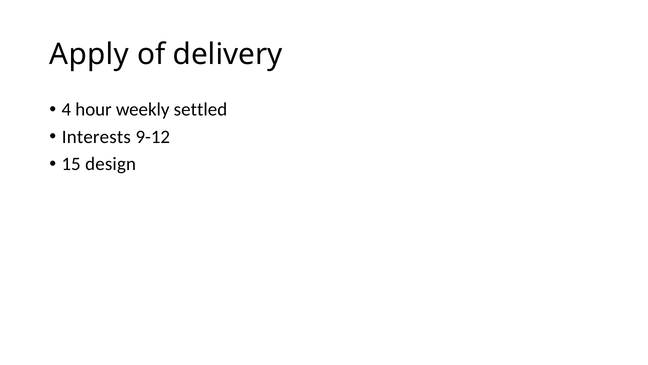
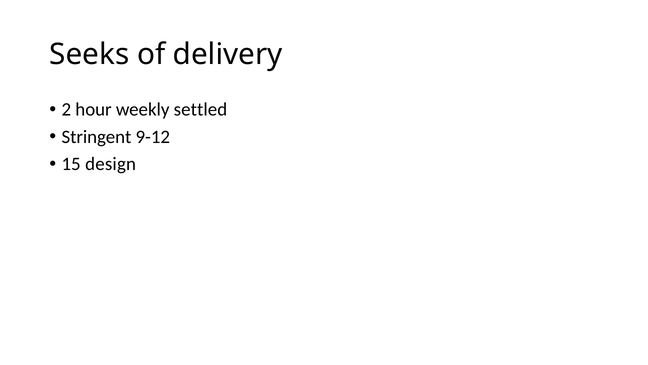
Apply: Apply -> Seeks
4: 4 -> 2
Interests: Interests -> Stringent
